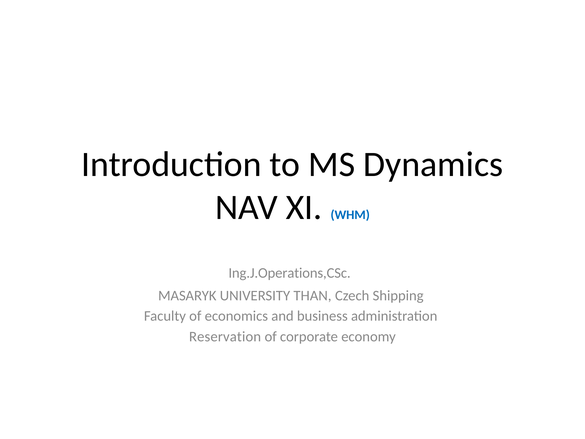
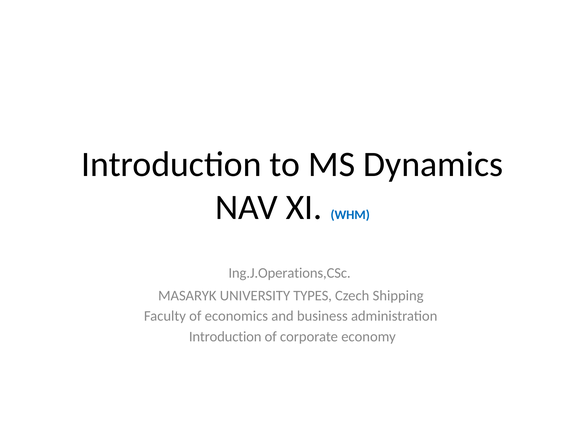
THAN: THAN -> TYPES
Reservation at (225, 336): Reservation -> Introduction
